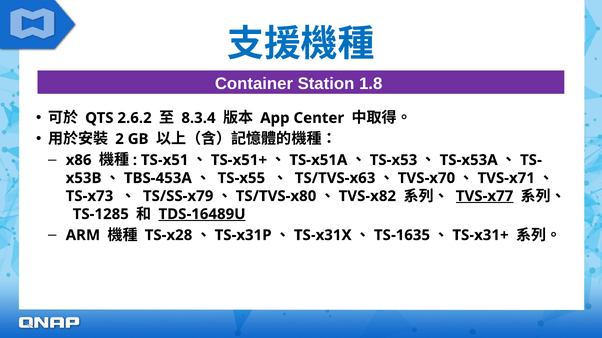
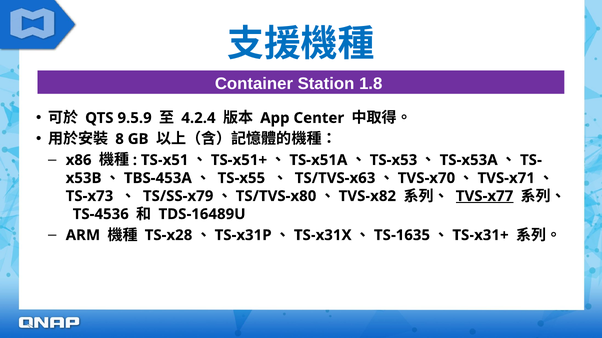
2.6.2: 2.6.2 -> 9.5.9
8.3.4: 8.3.4 -> 4.2.4
2: 2 -> 8
TS-1285: TS-1285 -> TS-4536
TDS-16489U underline: present -> none
